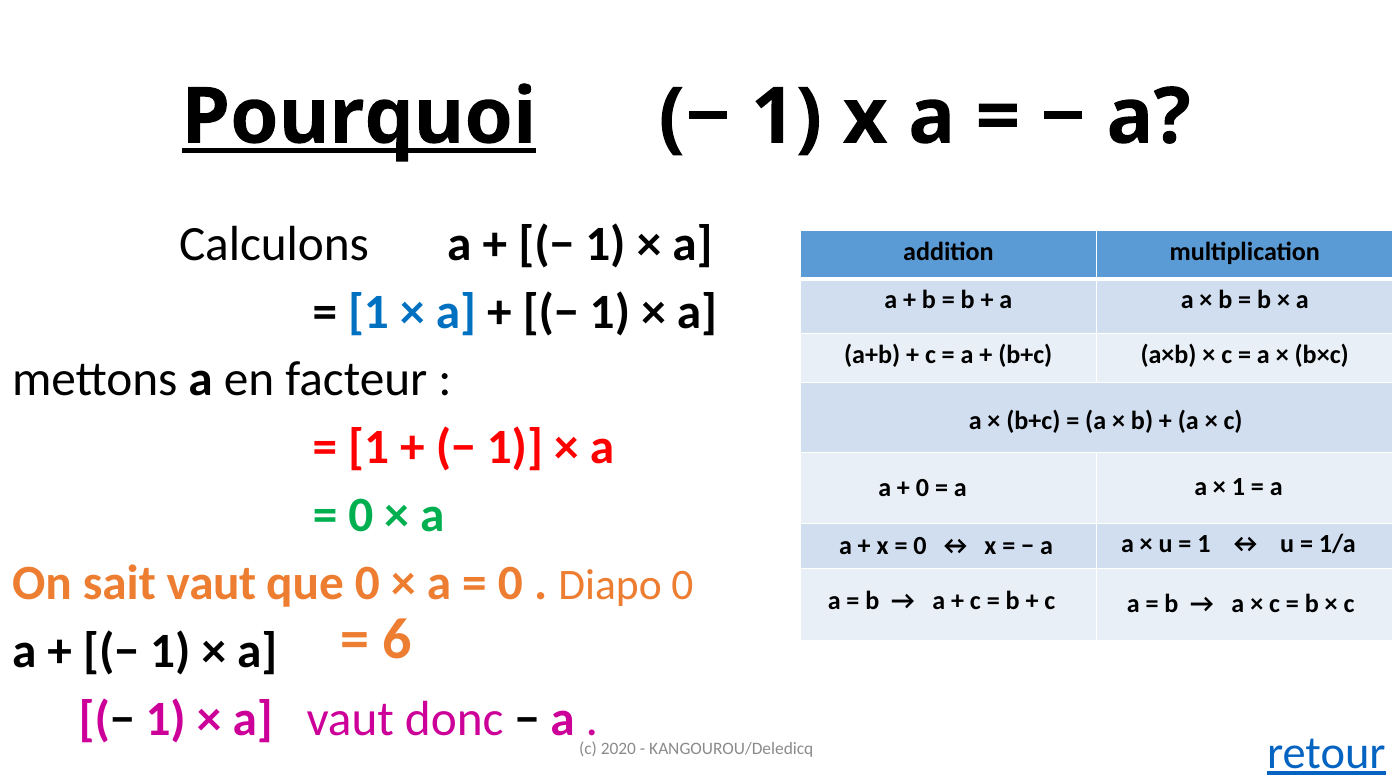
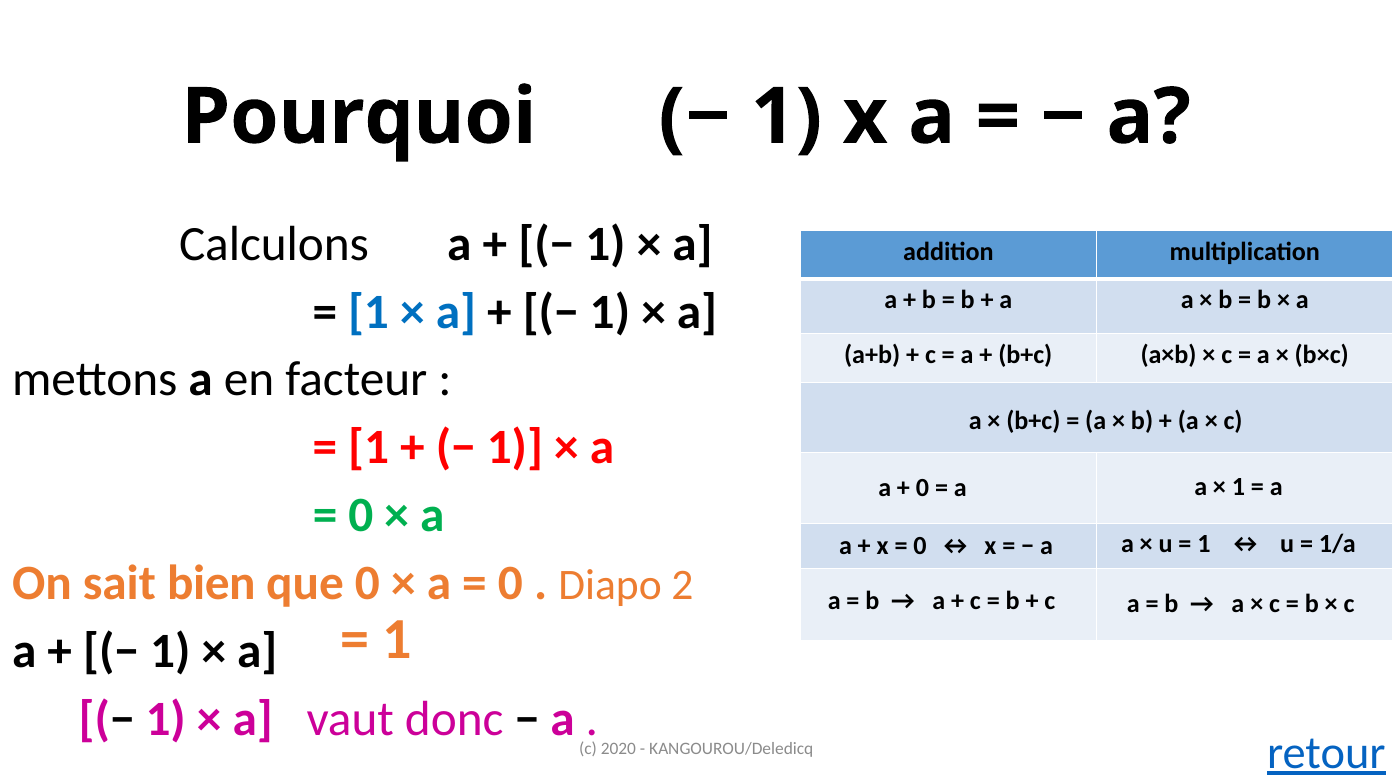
Pourquoi underline: present -> none
sait vaut: vaut -> bien
Diapo 0: 0 -> 2
6 at (397, 639): 6 -> 1
